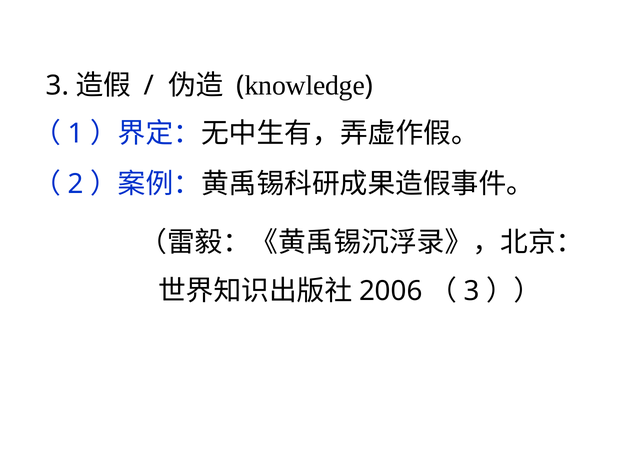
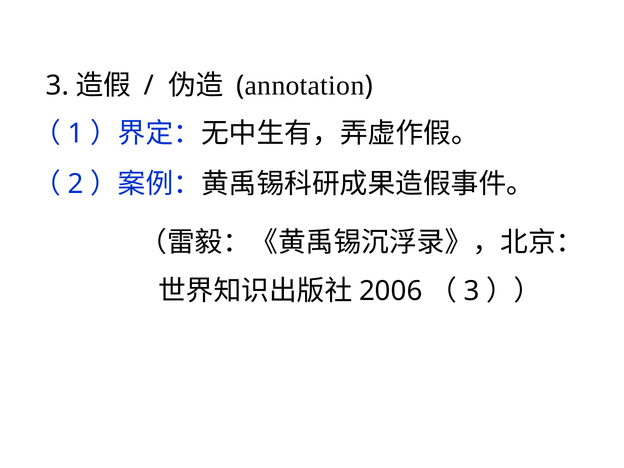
knowledge: knowledge -> annotation
